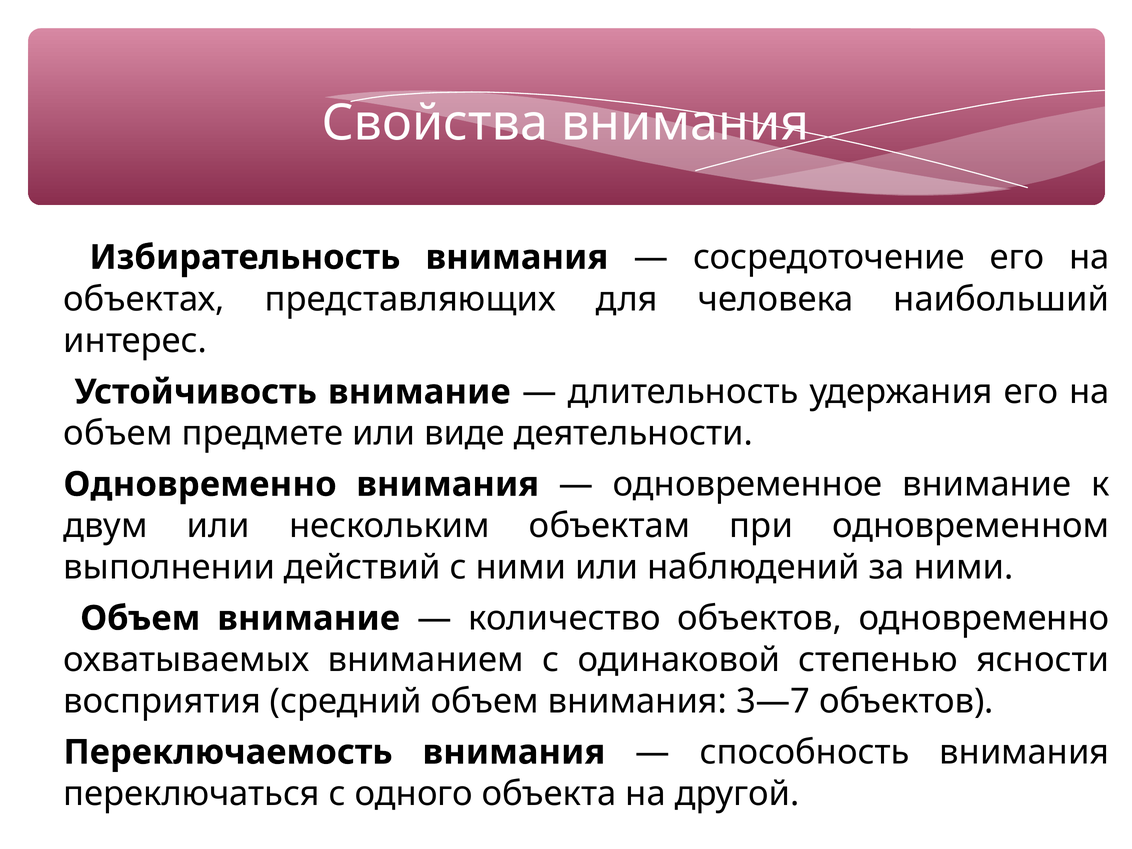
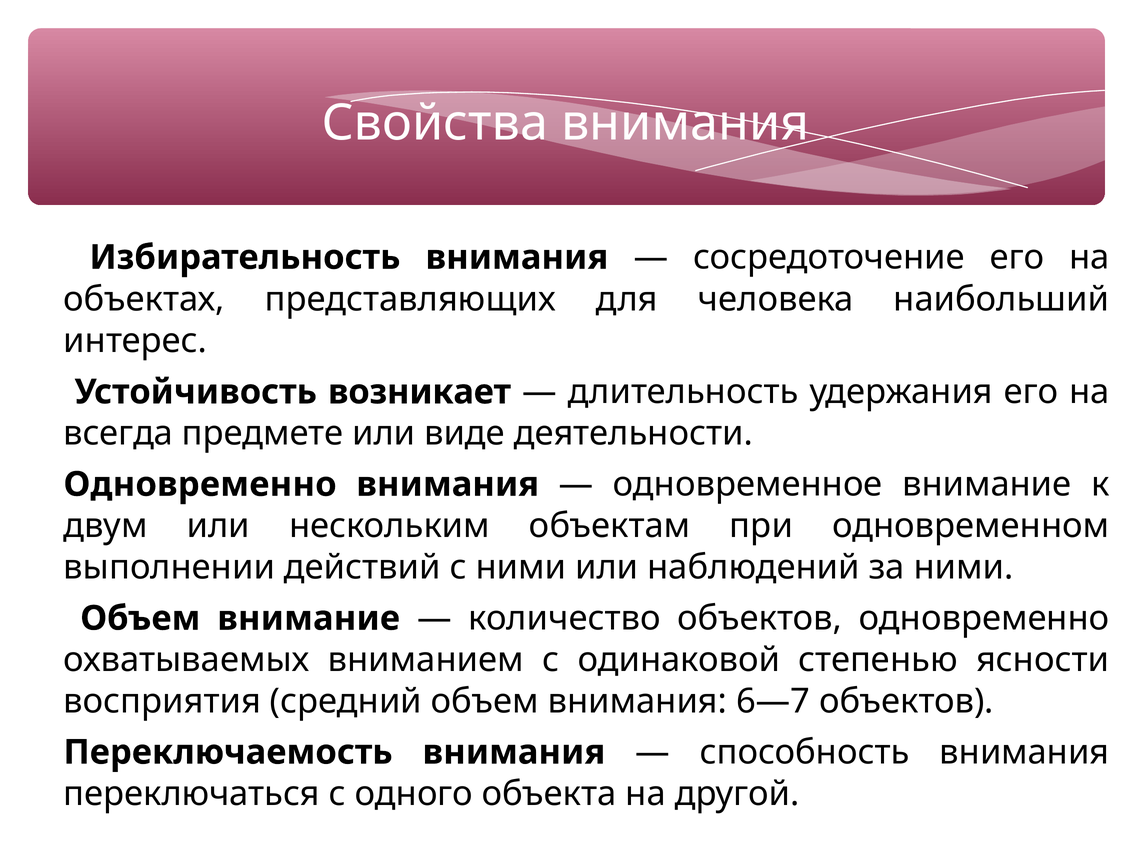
Устойчивость внимание: внимание -> возникает
объем at (118, 433): объем -> всегда
3—7: 3—7 -> 6—7
